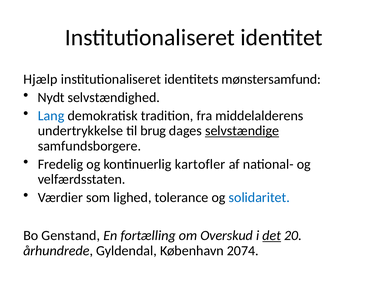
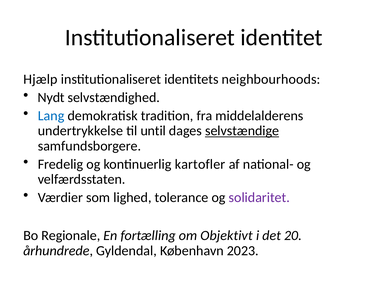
mønstersamfund: mønstersamfund -> neighbourhoods
brug: brug -> until
solidaritet colour: blue -> purple
Genstand: Genstand -> Regionale
Overskud: Overskud -> Objektivt
det underline: present -> none
2074: 2074 -> 2023
